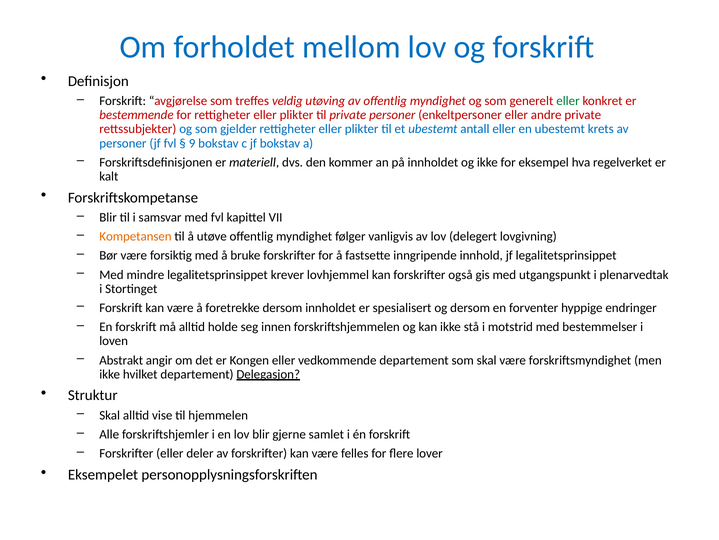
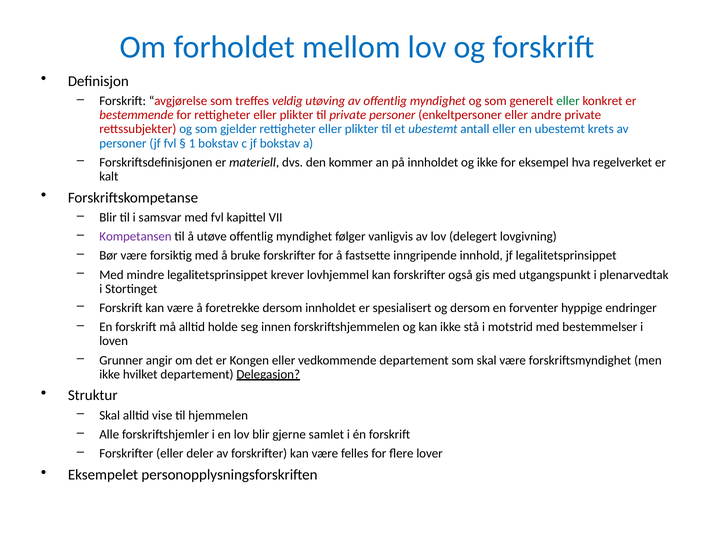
9: 9 -> 1
Kompetansen colour: orange -> purple
Abstrakt: Abstrakt -> Grunner
